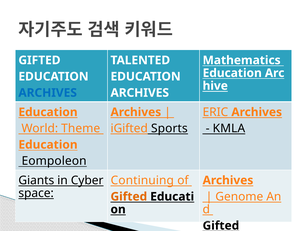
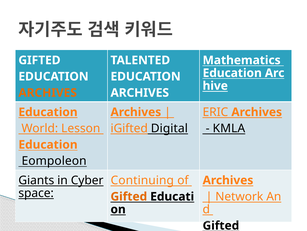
ARCHIVES at (48, 92) colour: blue -> orange
Theme: Theme -> Lesson
Sports: Sports -> Digital
Genome: Genome -> Network
